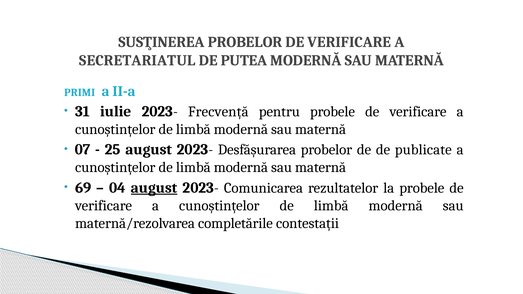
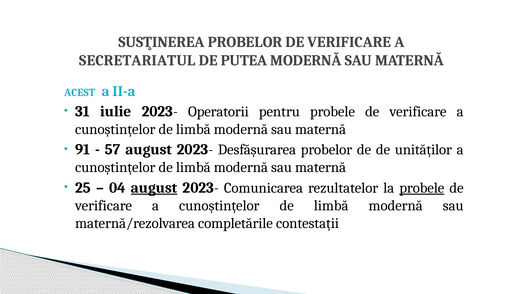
PRIMI: PRIMI -> ACEST
Frecvență: Frecvență -> Operatorii
07: 07 -> 91
25: 25 -> 57
publicate: publicate -> unităților
69: 69 -> 25
probele at (422, 188) underline: none -> present
